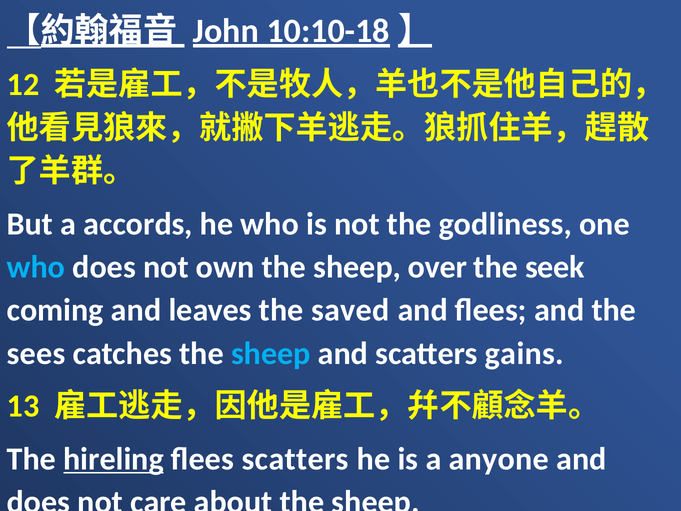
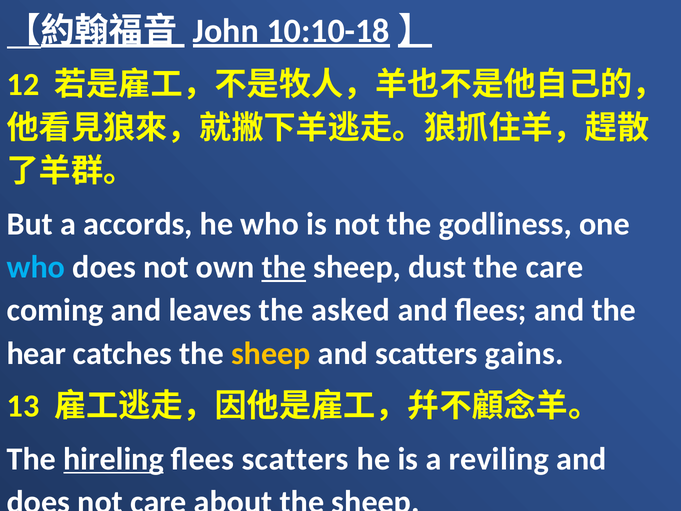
the at (284, 267) underline: none -> present
over: over -> dust
the seek: seek -> care
saved: saved -> asked
sees: sees -> hear
sheep at (271, 353) colour: light blue -> yellow
anyone: anyone -> reviling
